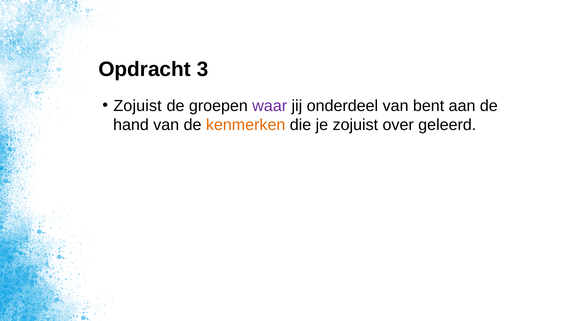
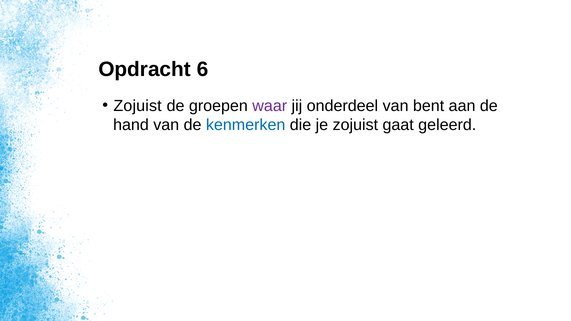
3: 3 -> 6
kenmerken colour: orange -> blue
over: over -> gaat
